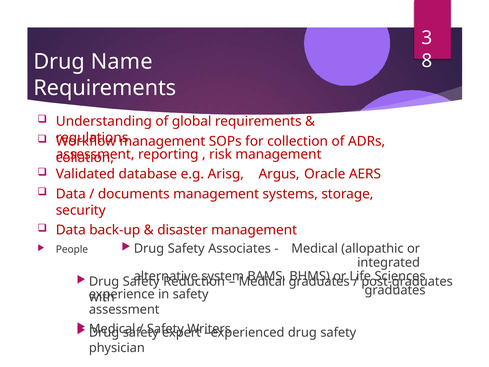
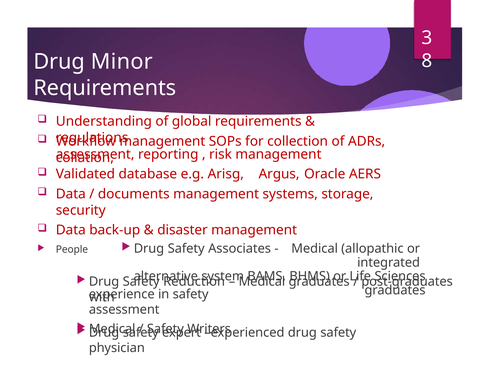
Name: Name -> Minor
